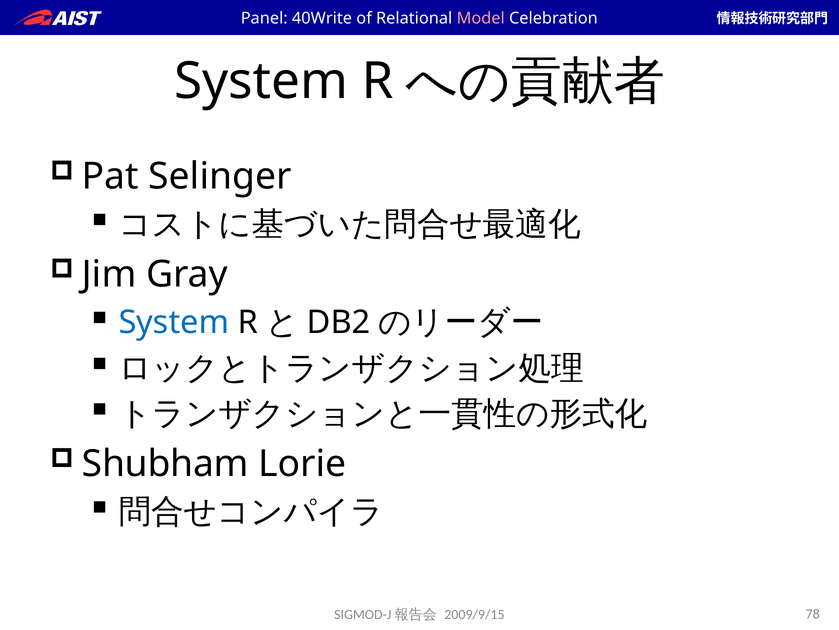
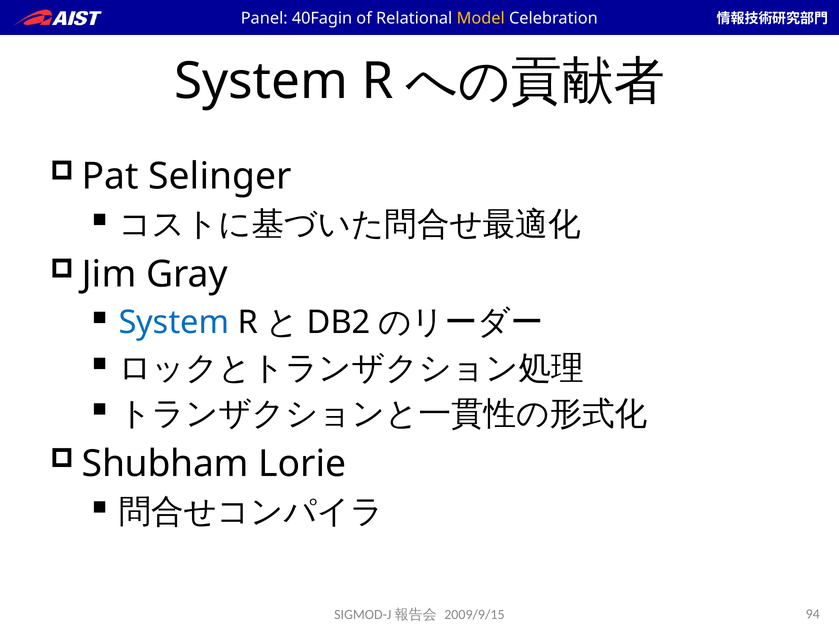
40Write: 40Write -> 40Fagin
Model colour: pink -> yellow
78: 78 -> 94
